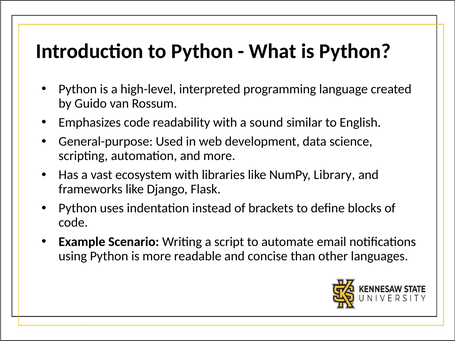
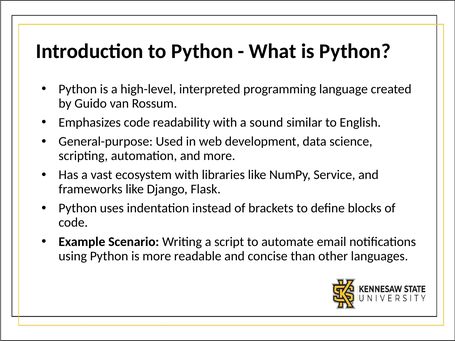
Library: Library -> Service
